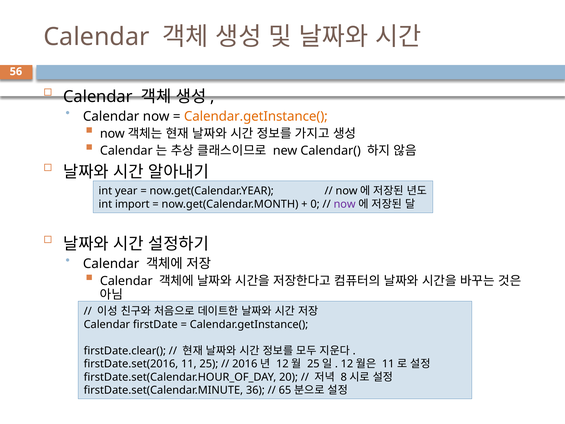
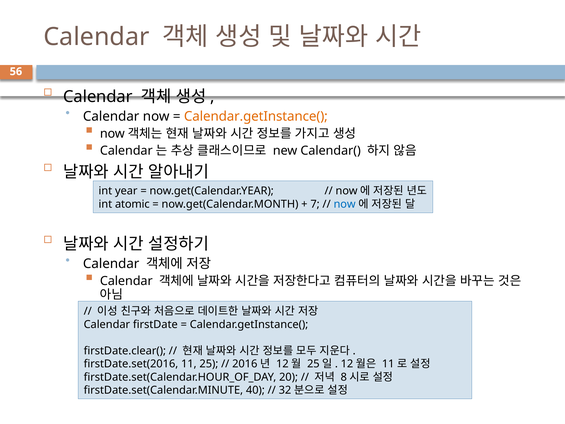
import: import -> atomic
0: 0 -> 7
now at (345, 204) colour: purple -> blue
36: 36 -> 40
65: 65 -> 32
